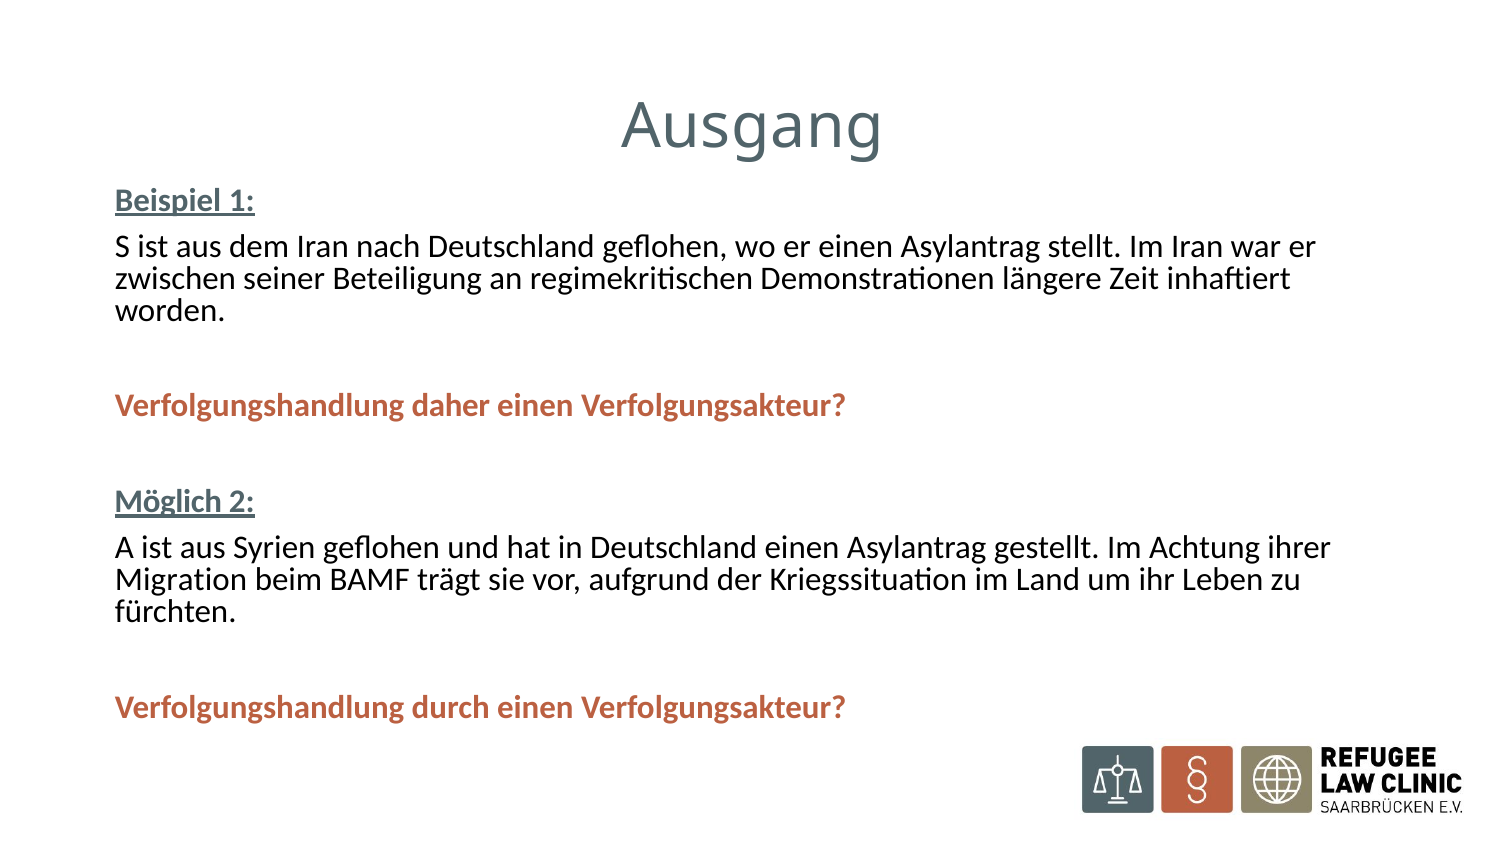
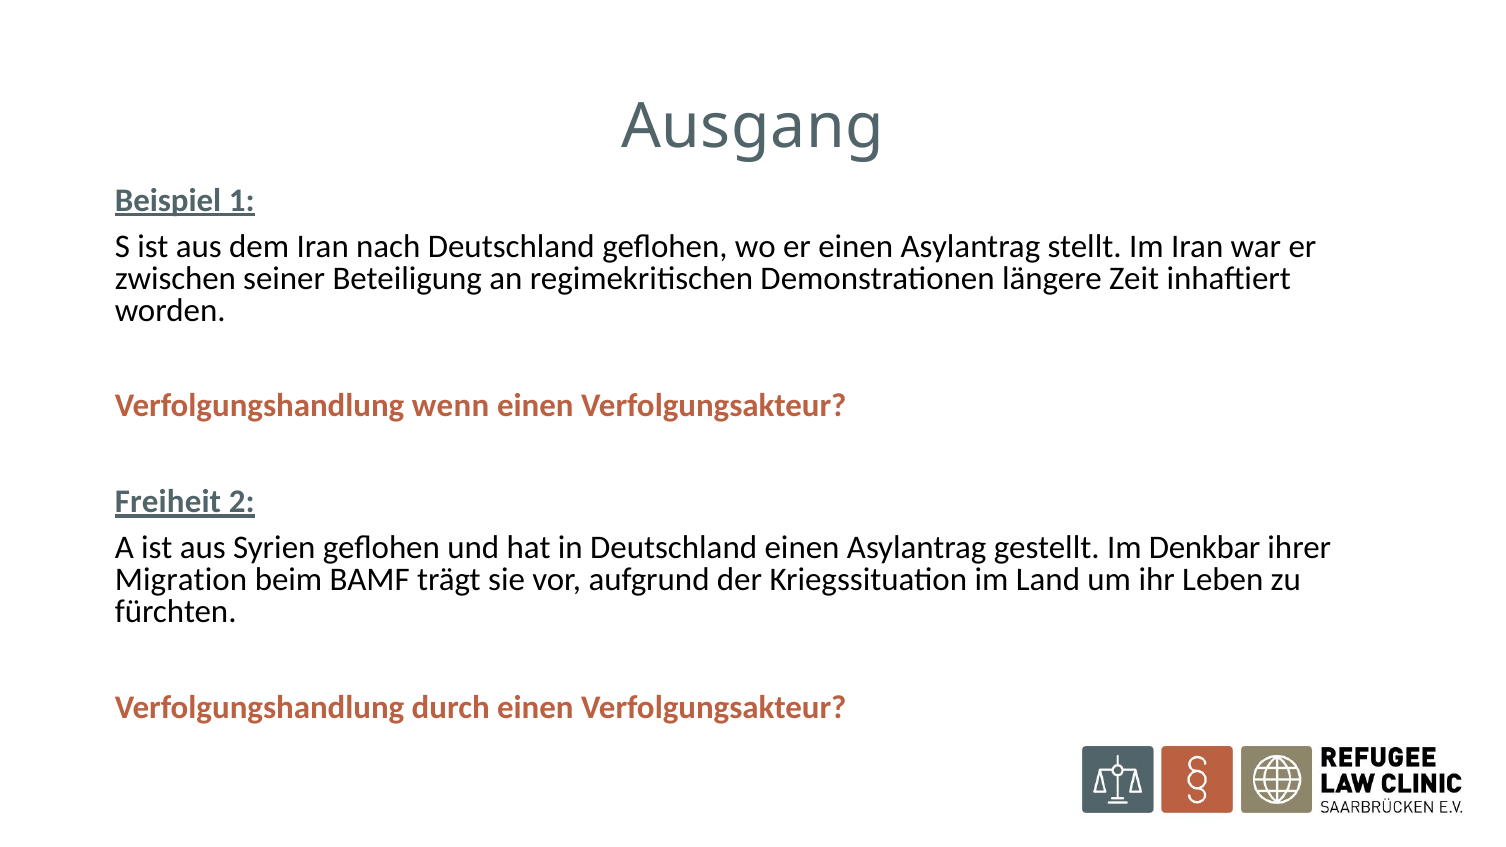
daher: daher -> wenn
Möglich: Möglich -> Freiheit
Achtung: Achtung -> Denkbar
